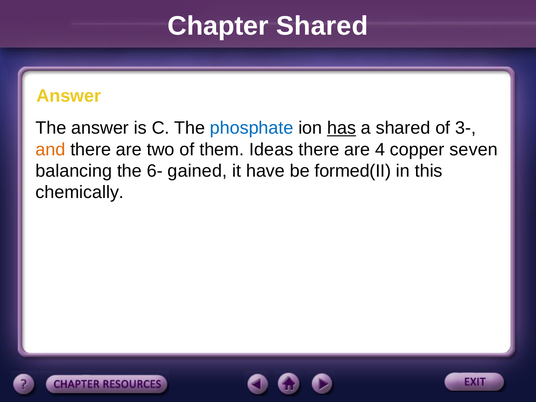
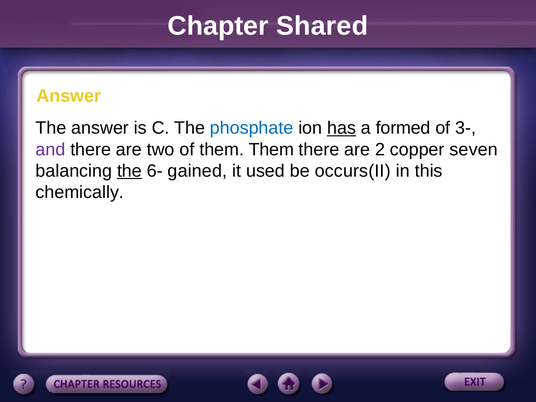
a shared: shared -> formed
and colour: orange -> purple
them Ideas: Ideas -> Them
4: 4 -> 2
the at (129, 171) underline: none -> present
have: have -> used
formed(II: formed(II -> occurs(II
